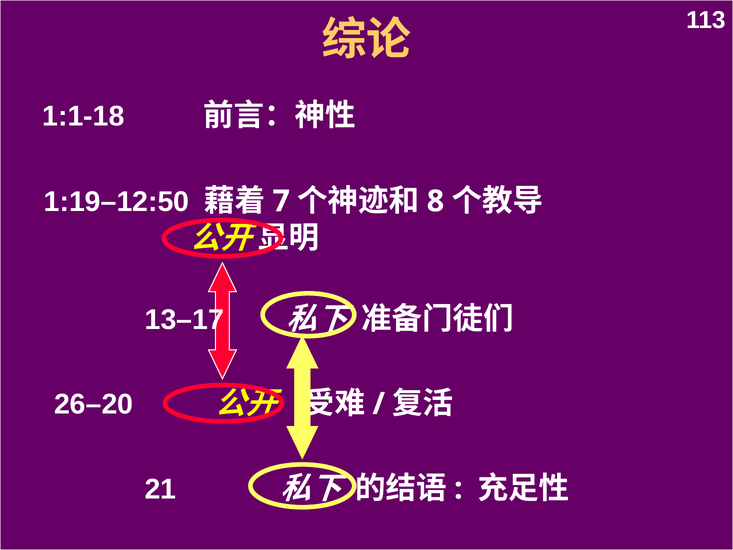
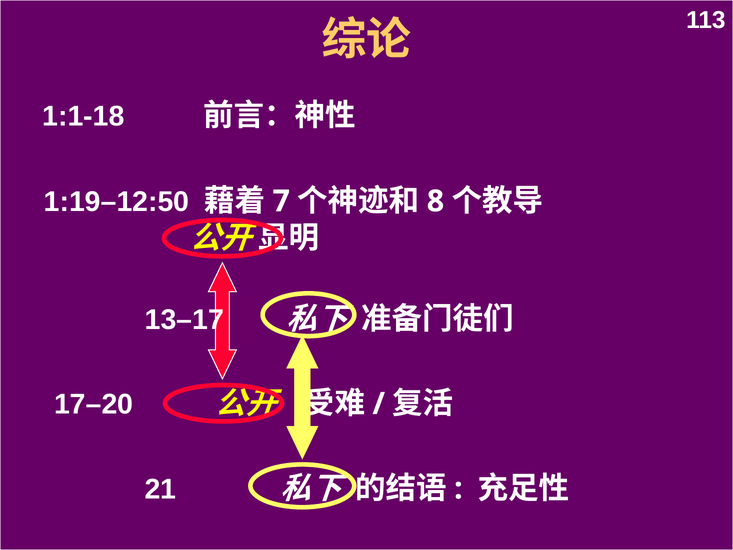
26–20: 26–20 -> 17–20
